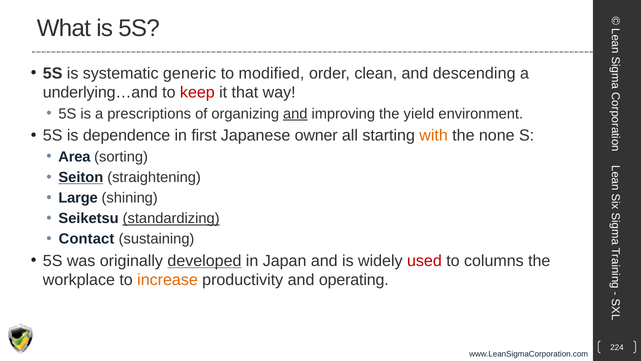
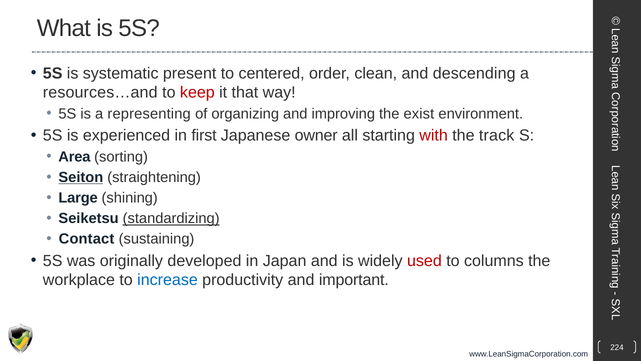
generic: generic -> present
modified: modified -> centered
underlying…and: underlying…and -> resources…and
prescriptions: prescriptions -> representing
and at (295, 114) underline: present -> none
yield: yield -> exist
dependence: dependence -> experienced
with colour: orange -> red
none: none -> track
developed underline: present -> none
increase colour: orange -> blue
operating: operating -> important
